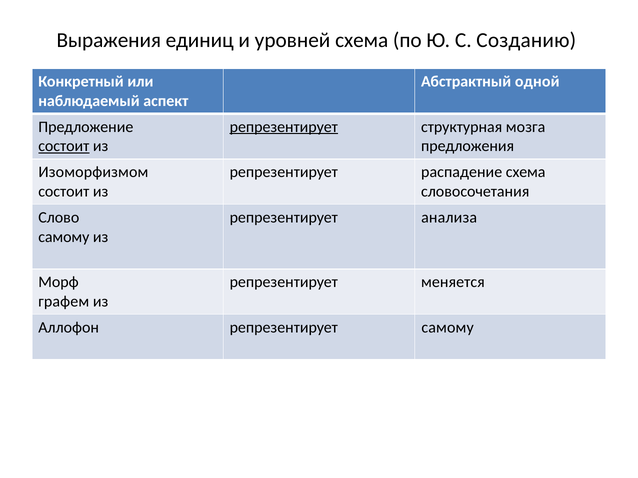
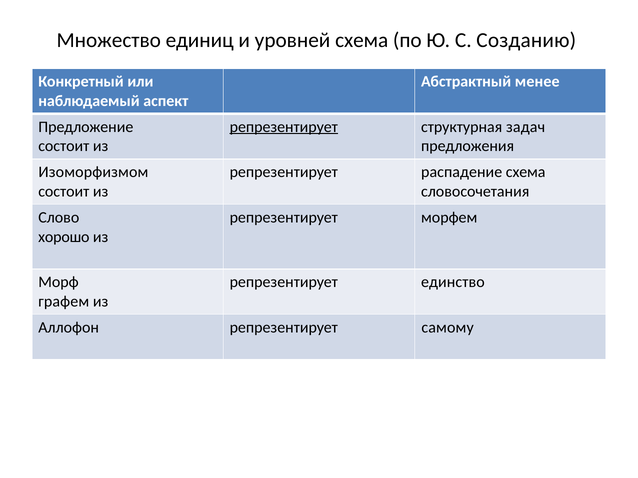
Выражения: Выражения -> Множество
одной: одной -> менее
мозга: мозга -> задач
состоит at (64, 146) underline: present -> none
анализа: анализа -> морфем
самому at (64, 237): самому -> хорошо
меняется: меняется -> единство
